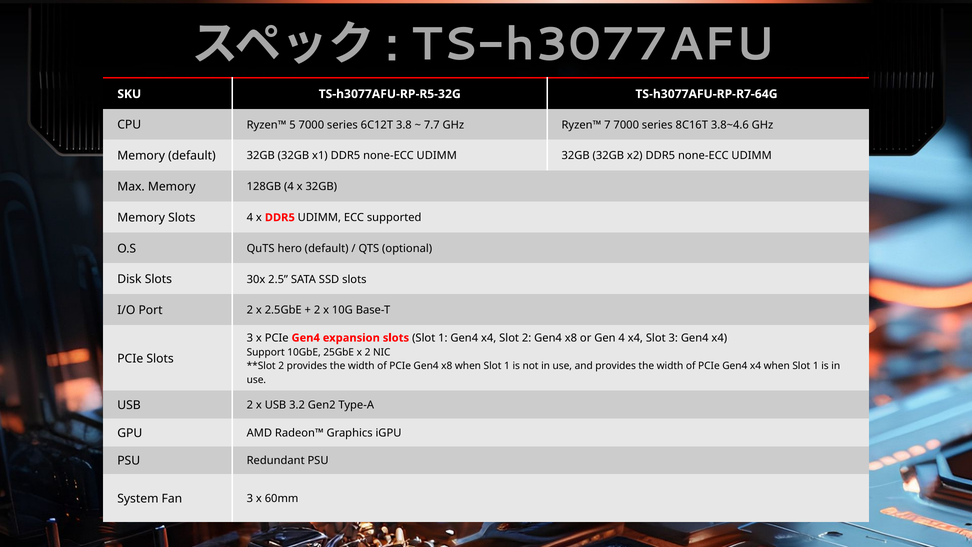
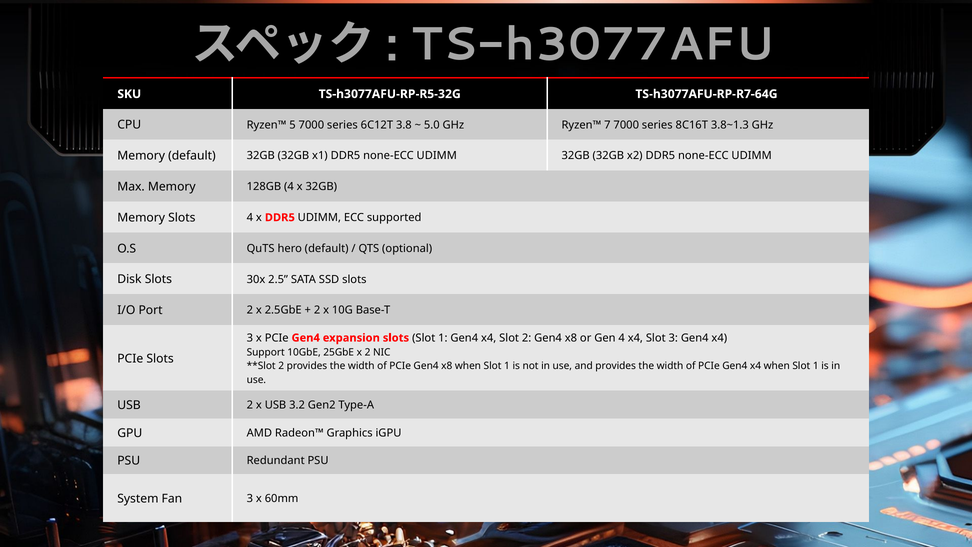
7.7: 7.7 -> 5.0
3.8~4.6: 3.8~4.6 -> 3.8~1.3
